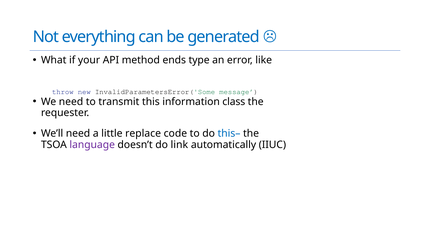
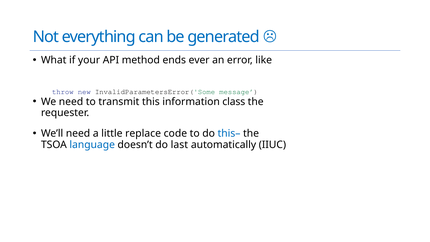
type: type -> ever
language colour: purple -> blue
link: link -> last
